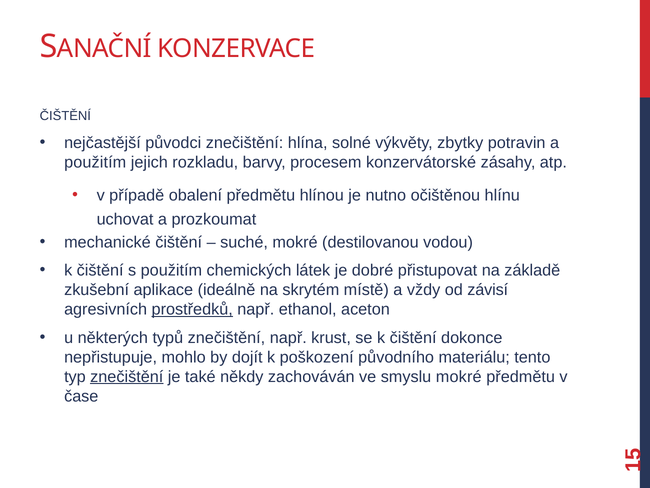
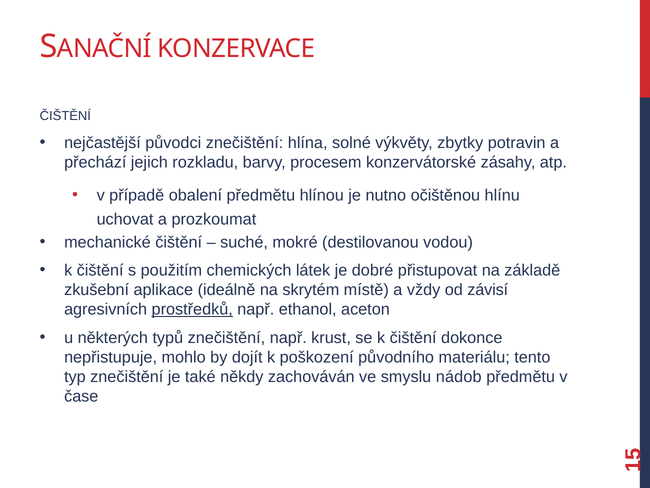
použitím at (95, 162): použitím -> přechází
znečištění at (127, 376) underline: present -> none
smyslu mokré: mokré -> nádob
